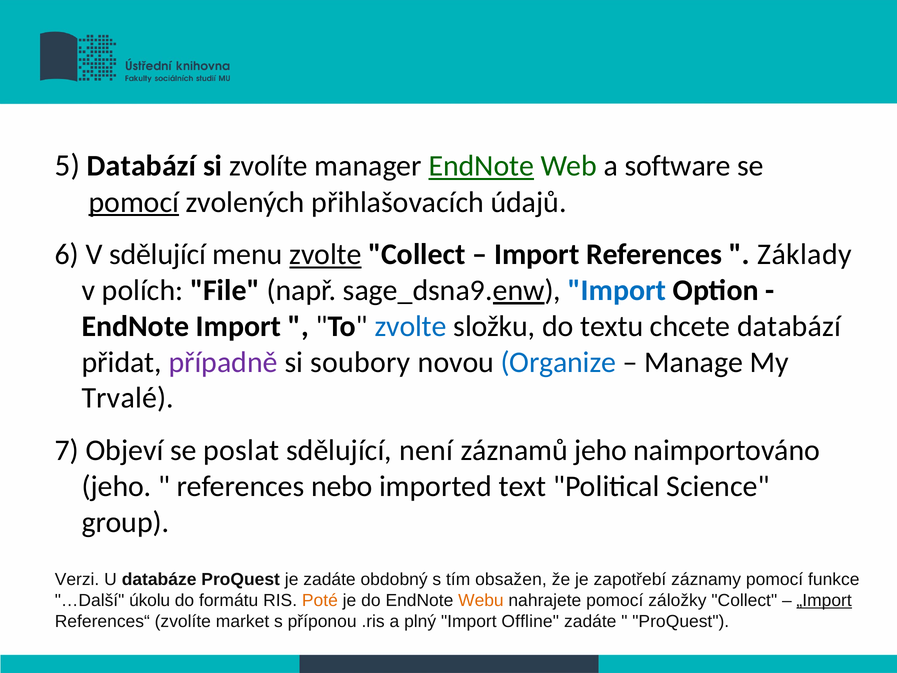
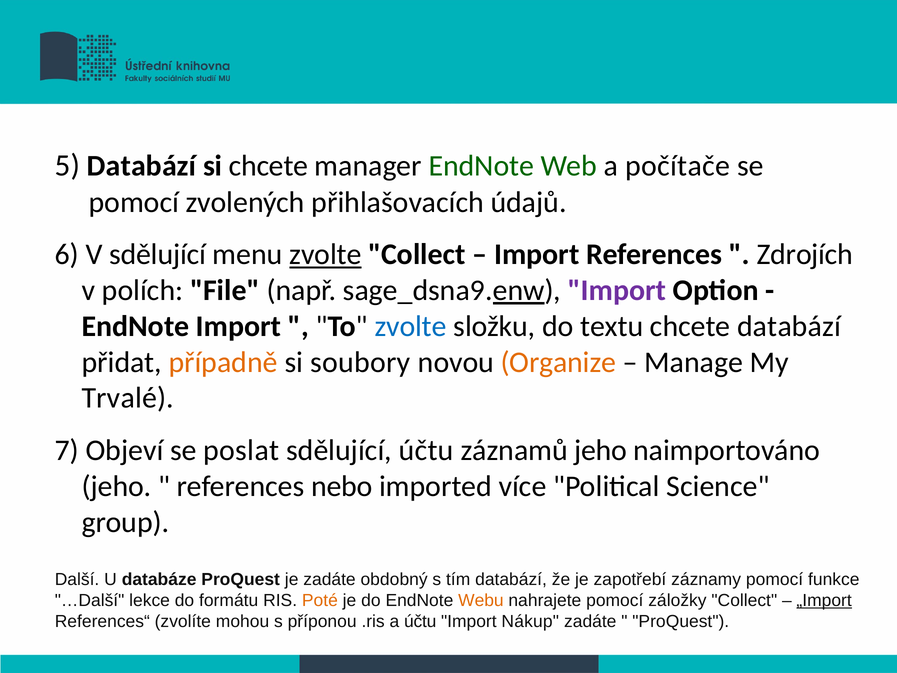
si zvolíte: zvolíte -> chcete
EndNote at (481, 166) underline: present -> none
software: software -> počítače
pomocí at (134, 202) underline: present -> none
Základy: Základy -> Zdrojích
Import at (617, 290) colour: blue -> purple
případně colour: purple -> orange
Organize colour: blue -> orange
sdělující není: není -> účtu
text: text -> více
Verzi: Verzi -> Další
tím obsažen: obsažen -> databází
úkolu: úkolu -> lekce
market: market -> mohou
a plný: plný -> účtu
Offline: Offline -> Nákup
